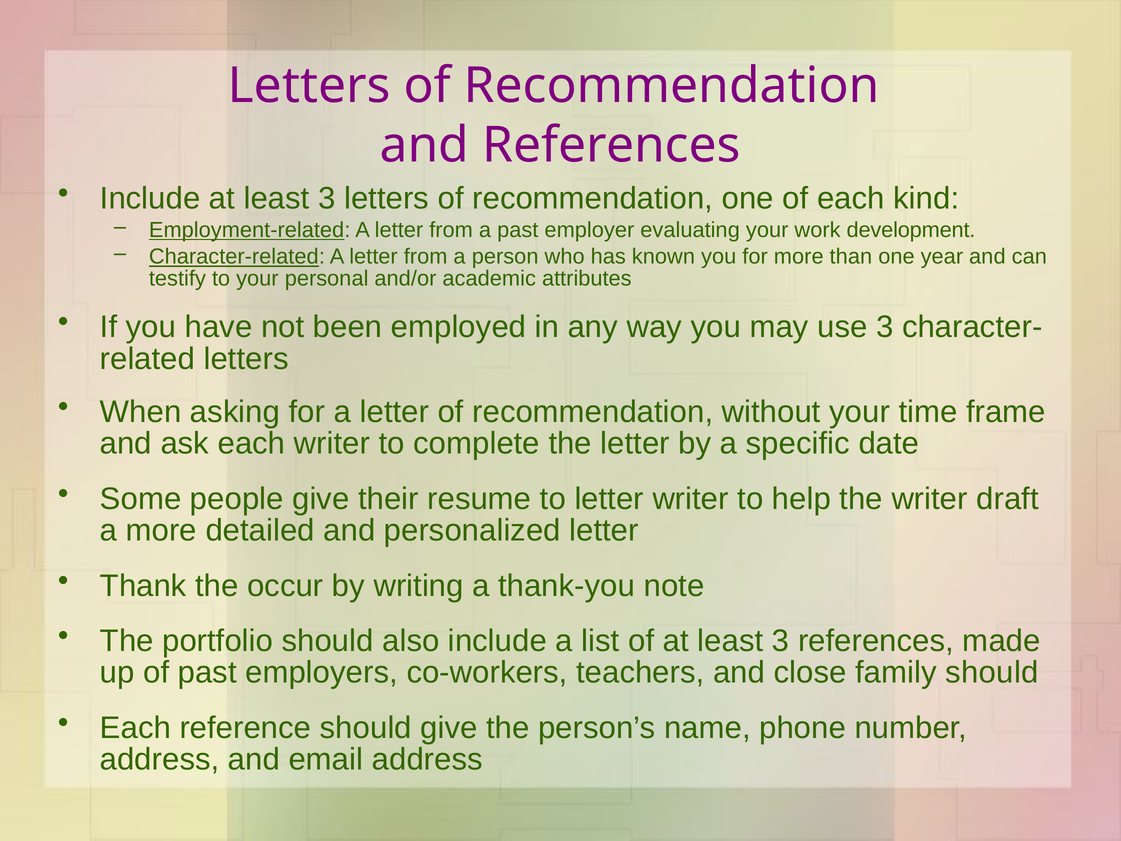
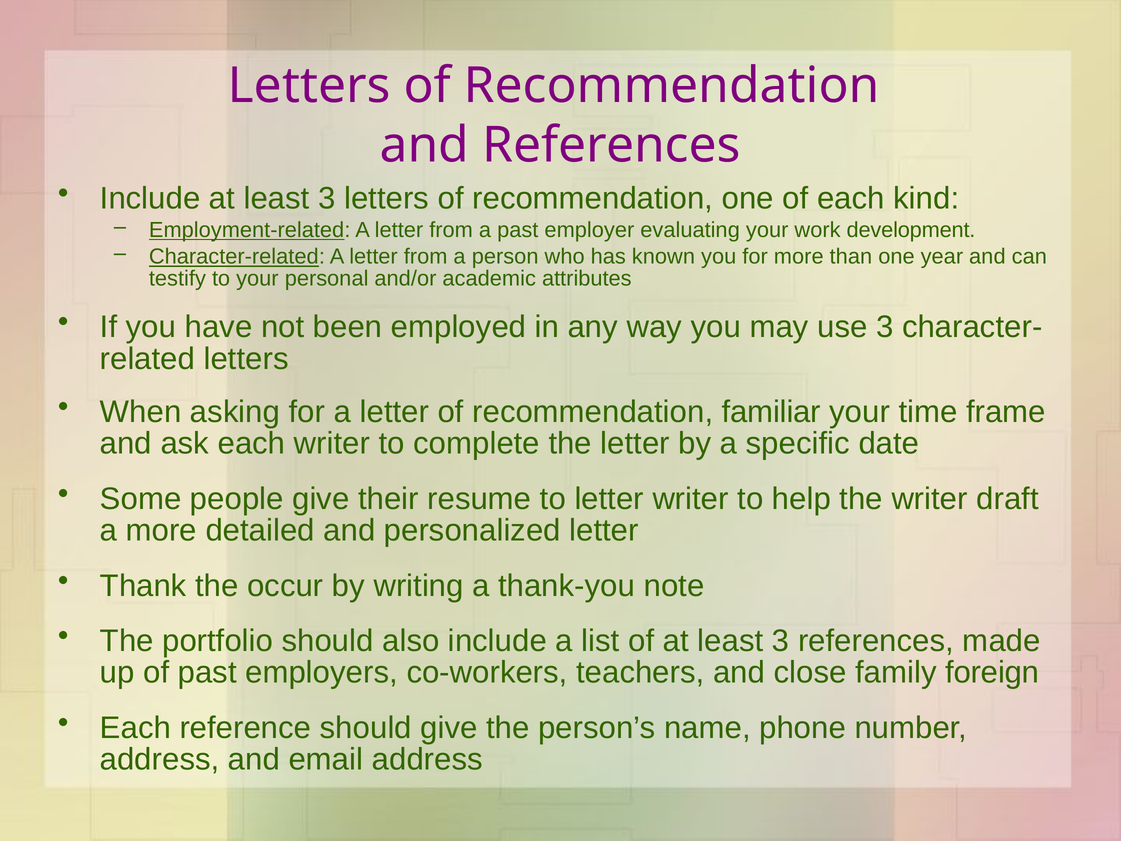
without: without -> familiar
family should: should -> foreign
